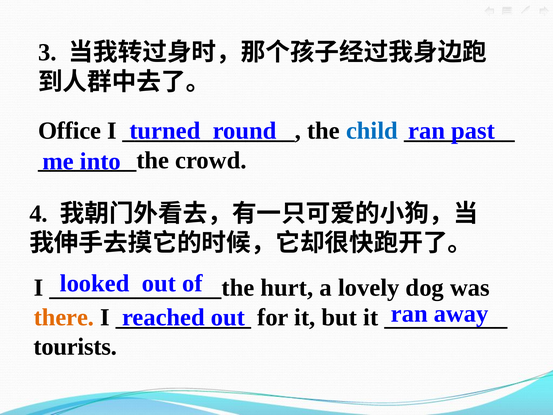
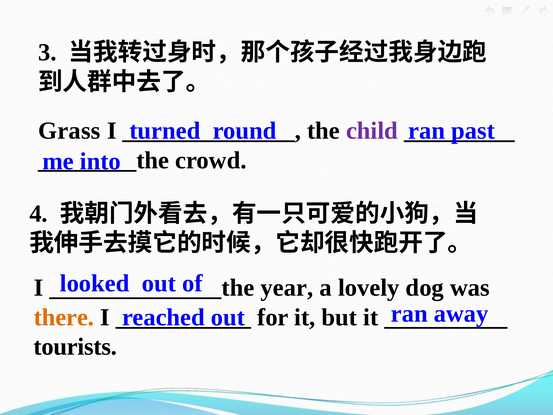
Office: Office -> Grass
child colour: blue -> purple
hurt: hurt -> year
